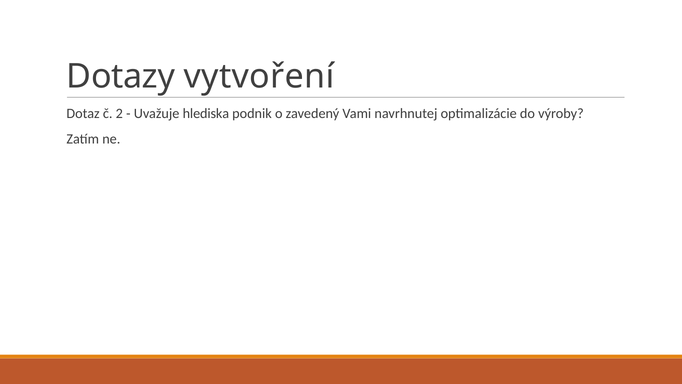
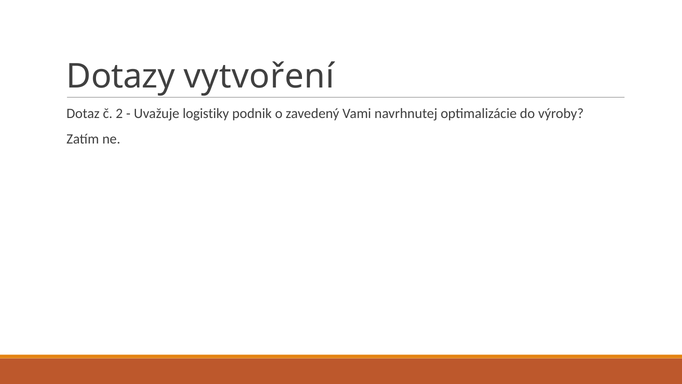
hlediska: hlediska -> logistiky
